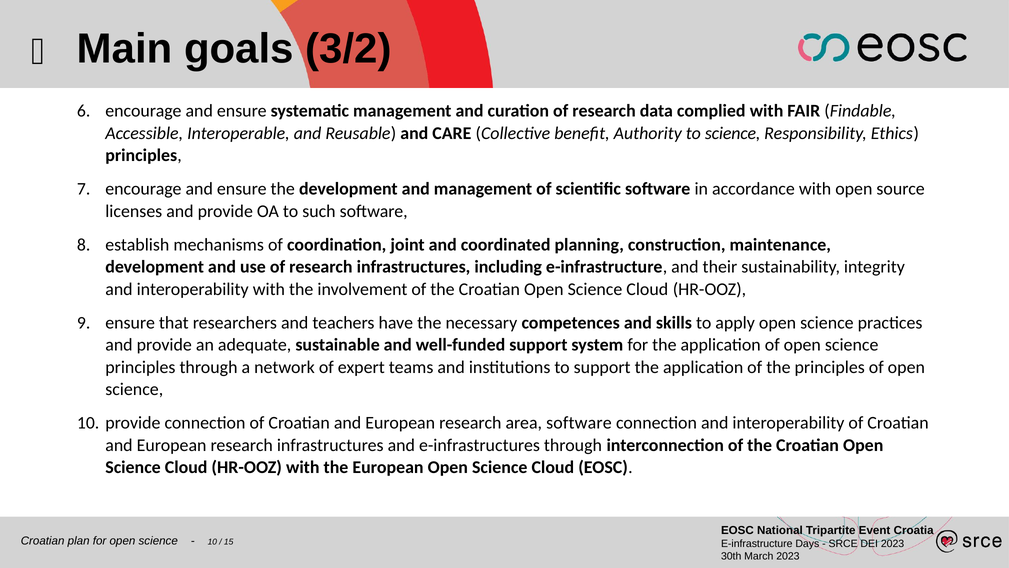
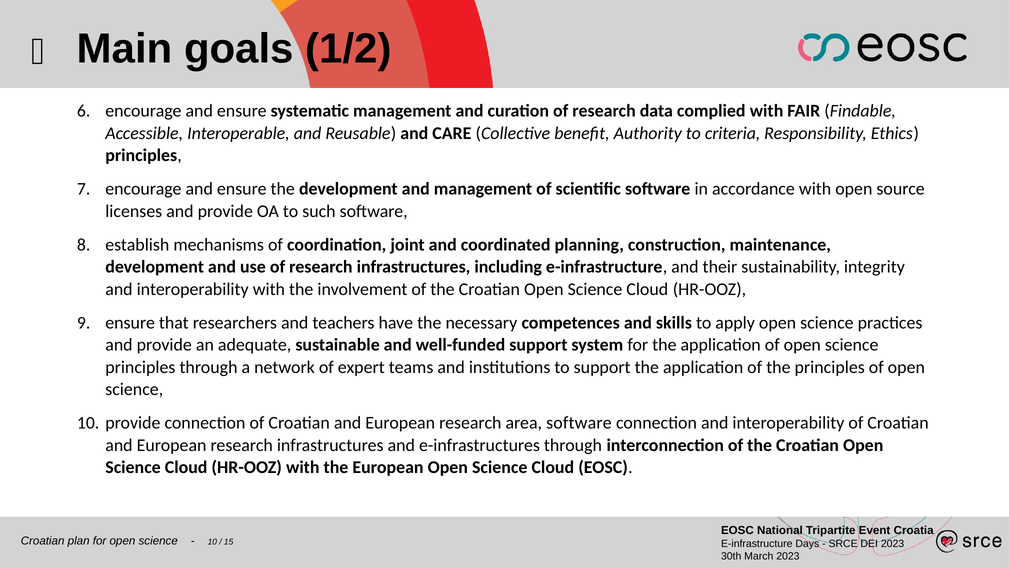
3/2: 3/2 -> 1/2
to science: science -> criteria
